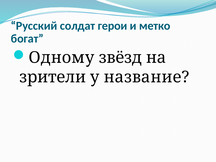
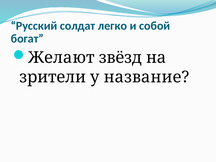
герои: герои -> легко
метко: метко -> собой
Одному: Одному -> Желают
